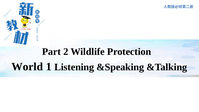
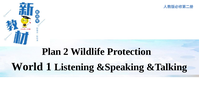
Part: Part -> Plan
